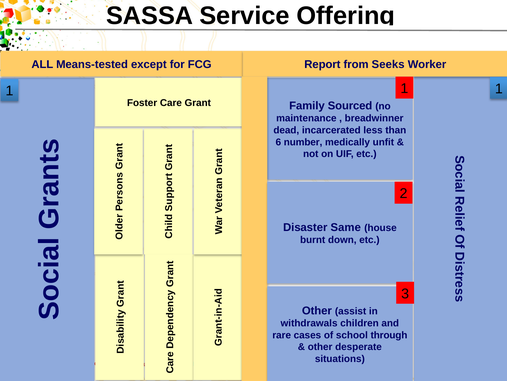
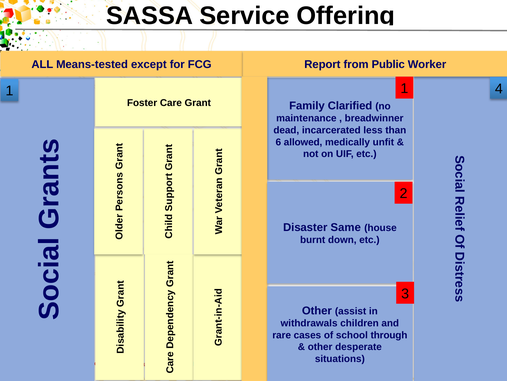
Seeks: Seeks -> Public
1 1: 1 -> 4
Sourced: Sourced -> Clarified
number: number -> allowed
